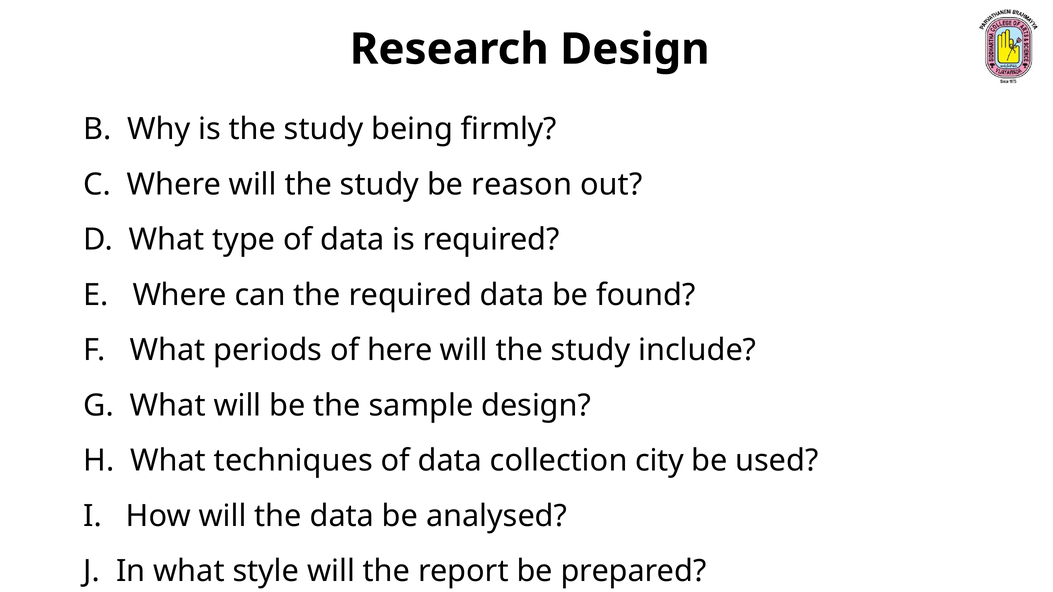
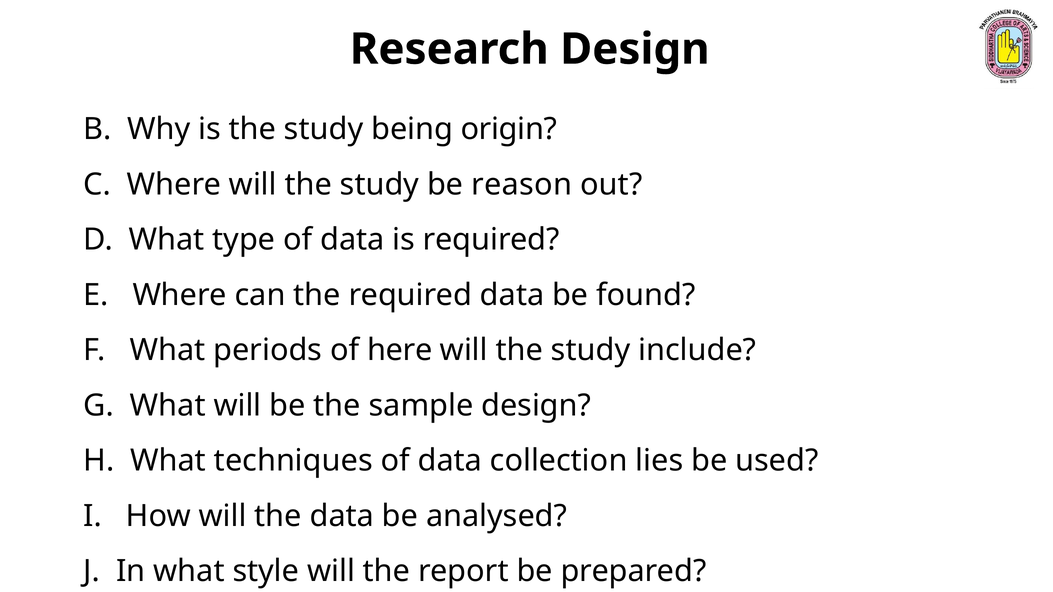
firmly: firmly -> origin
city: city -> lies
